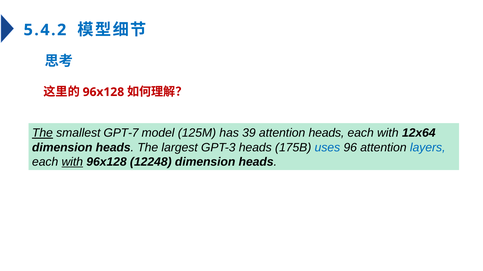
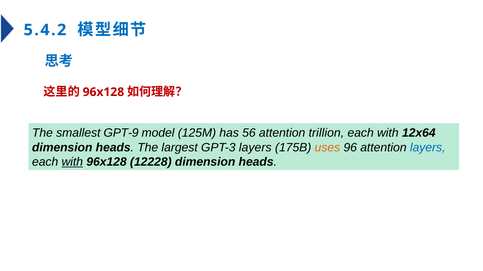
The at (42, 133) underline: present -> none
GPT-7: GPT-7 -> GPT-9
39: 39 -> 56
attention heads: heads -> trillion
GPT-3 heads: heads -> layers
uses colour: blue -> orange
12248: 12248 -> 12228
